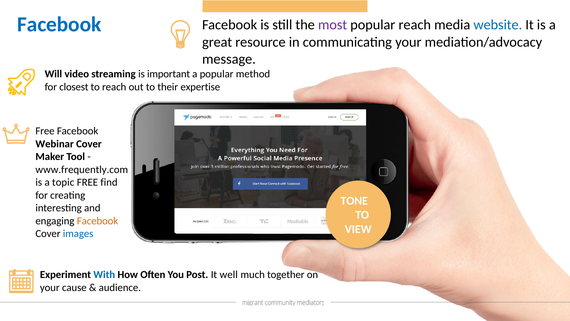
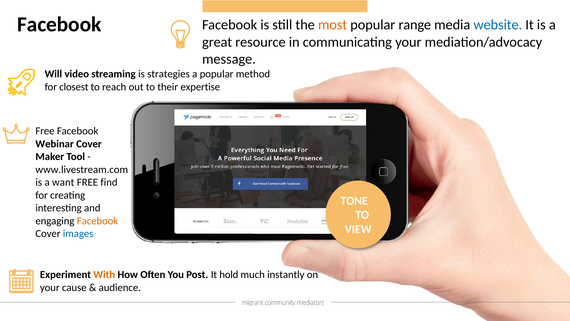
Facebook at (59, 25) colour: blue -> black
most colour: purple -> orange
popular reach: reach -> range
important: important -> strategies
www.frequently.com: www.frequently.com -> www.livestream.com
topic: topic -> want
With colour: blue -> orange
well: well -> hold
together: together -> instantly
